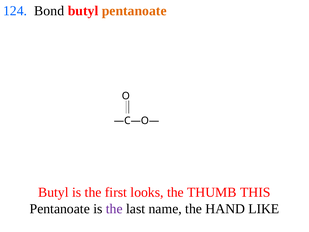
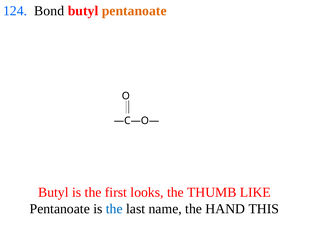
THIS: THIS -> LIKE
the at (114, 209) colour: purple -> blue
LIKE: LIKE -> THIS
